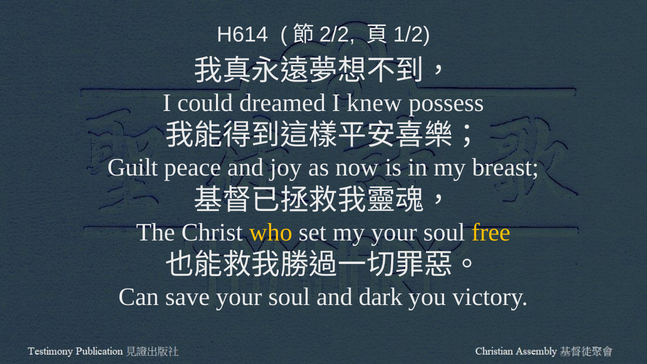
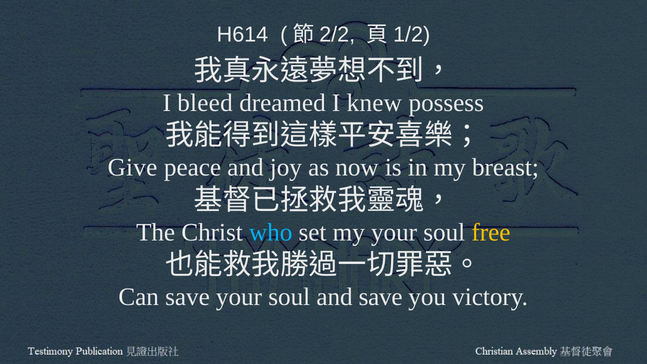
could: could -> bleed
Guilt: Guilt -> Give
who colour: yellow -> light blue
and dark: dark -> save
